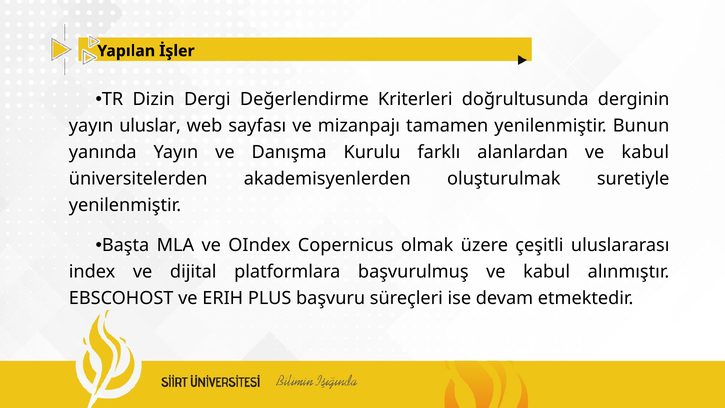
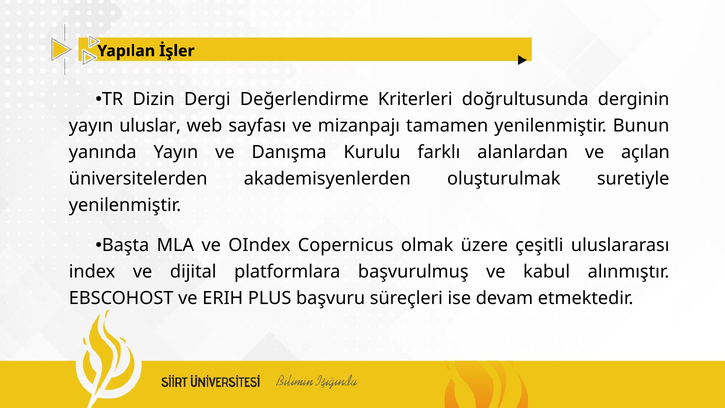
alanlardan ve kabul: kabul -> açılan
